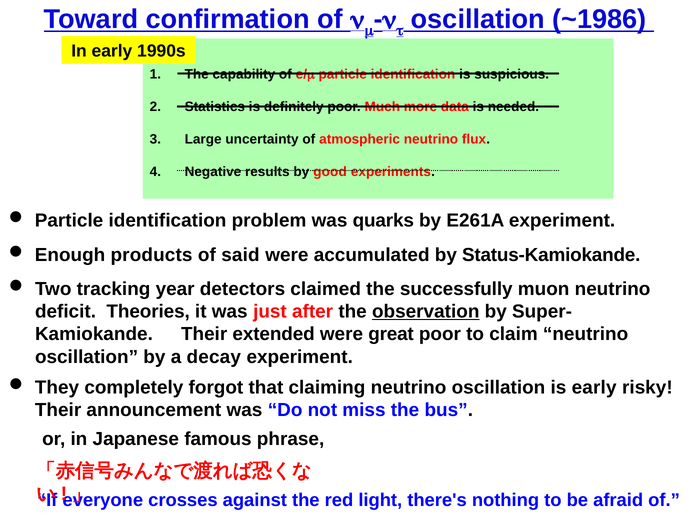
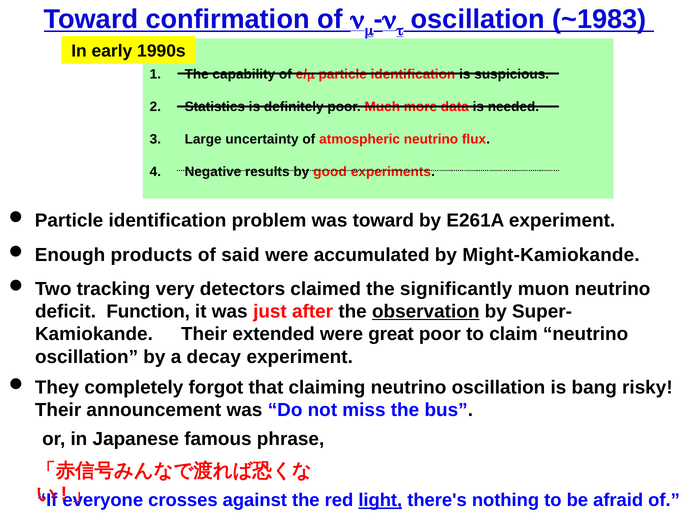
~1986: ~1986 -> ~1983
was quarks: quarks -> toward
Status-Kamiokande: Status-Kamiokande -> Might-Kamiokande
year: year -> very
successfully: successfully -> significantly
Theories: Theories -> Function
is early: early -> bang
light underline: none -> present
